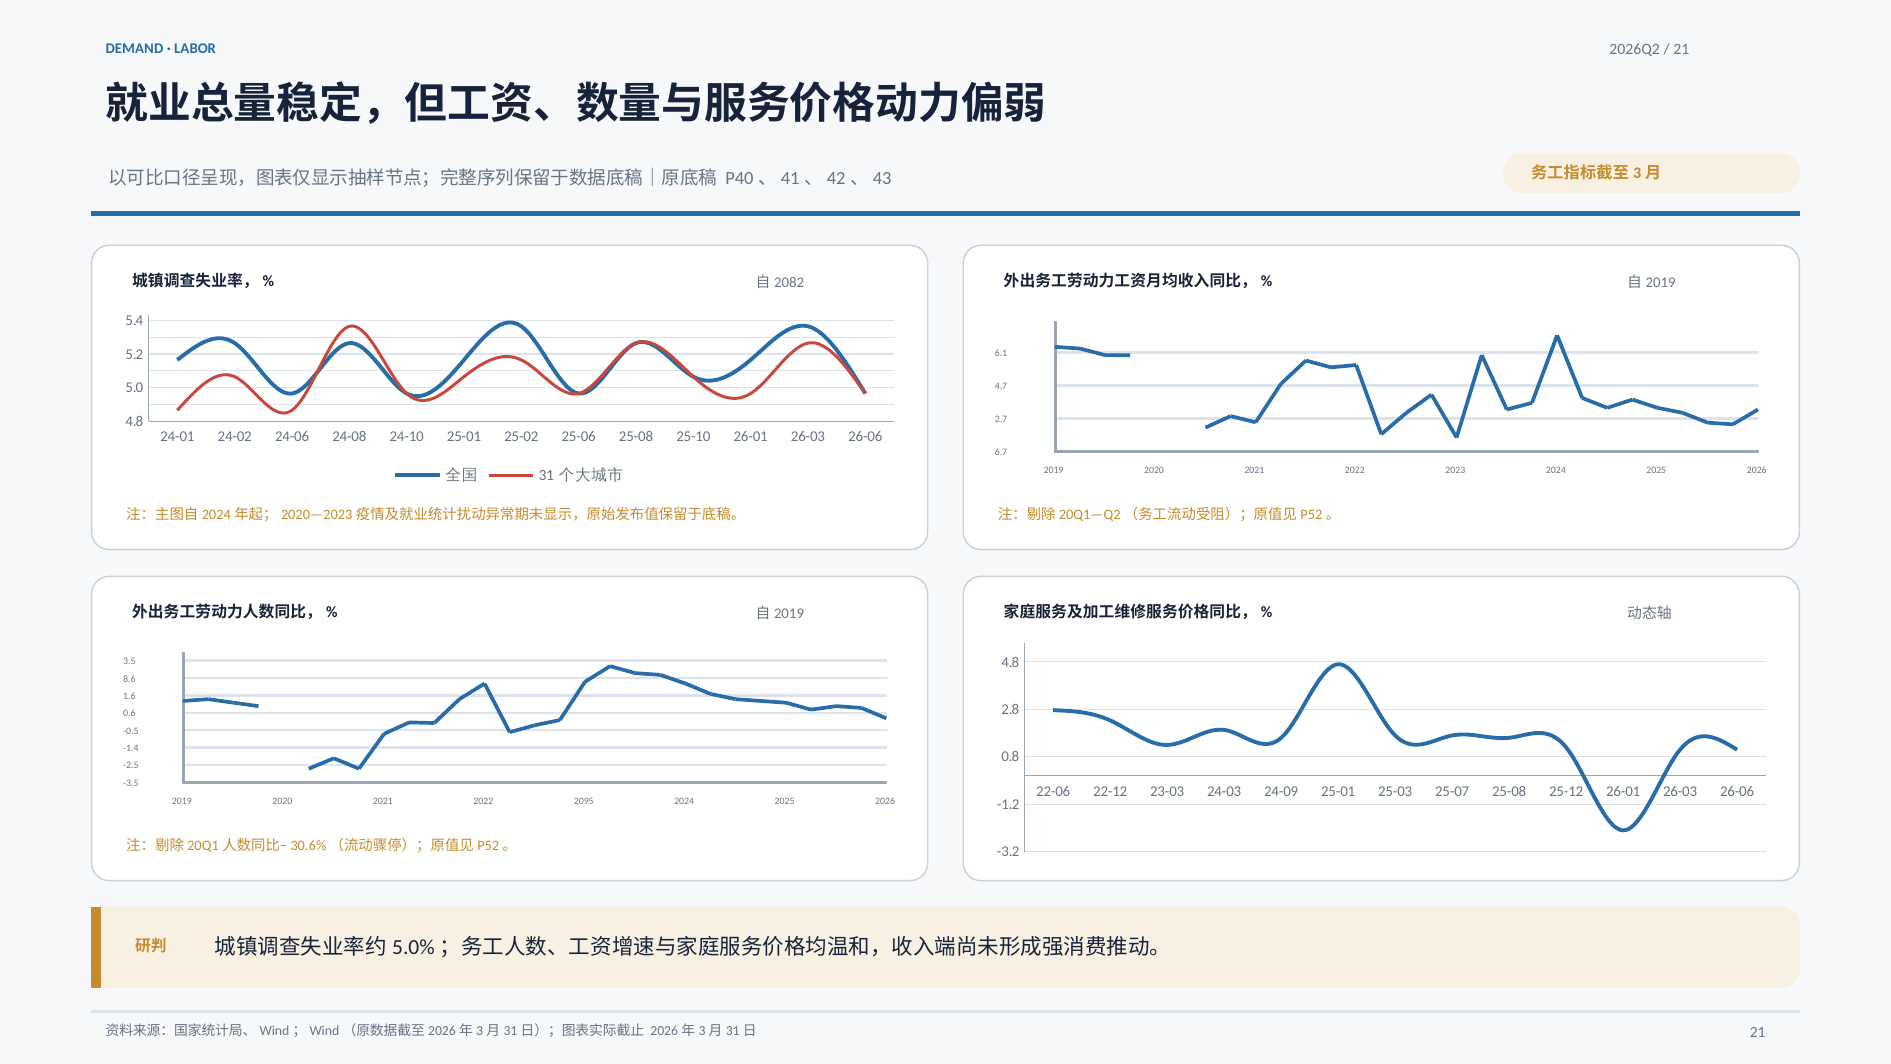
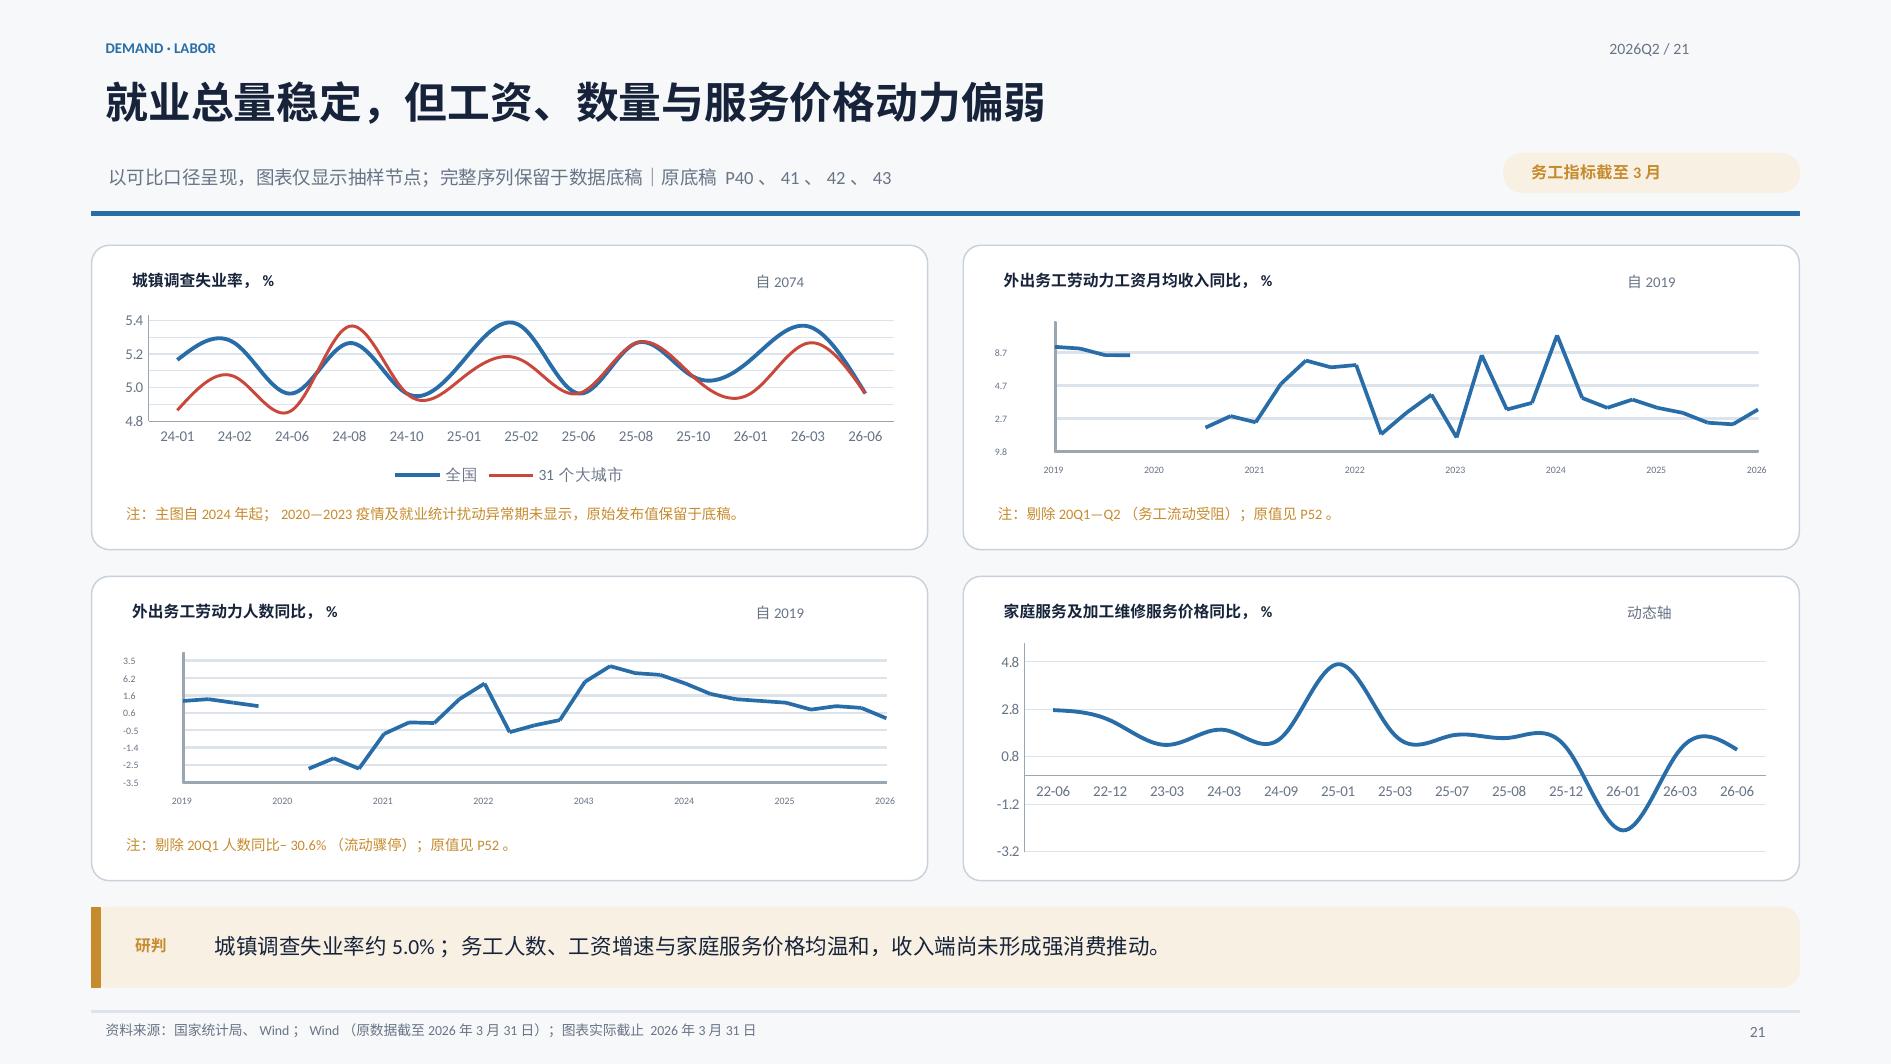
2082: 2082 -> 2074
6.1: 6.1 -> 8.7
6.7: 6.7 -> 9.8
8.6: 8.6 -> 6.2
2095: 2095 -> 2043
